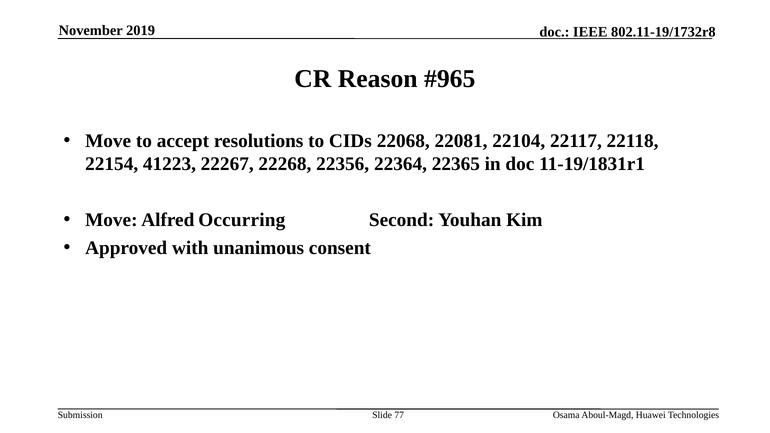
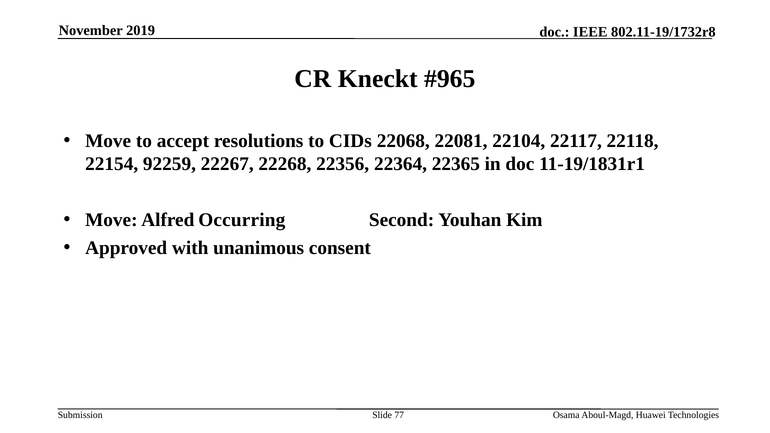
Reason: Reason -> Kneckt
41223: 41223 -> 92259
